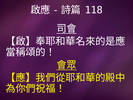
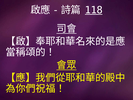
118 underline: none -> present
